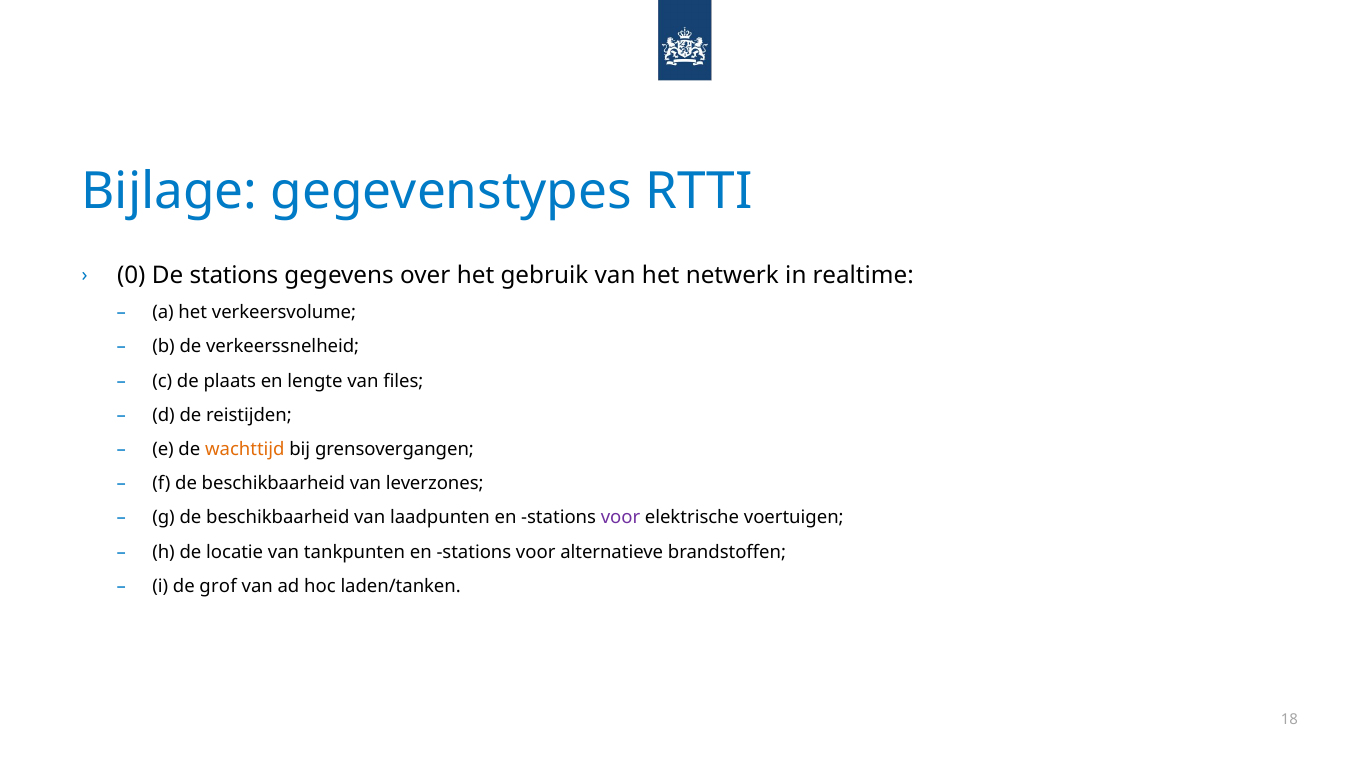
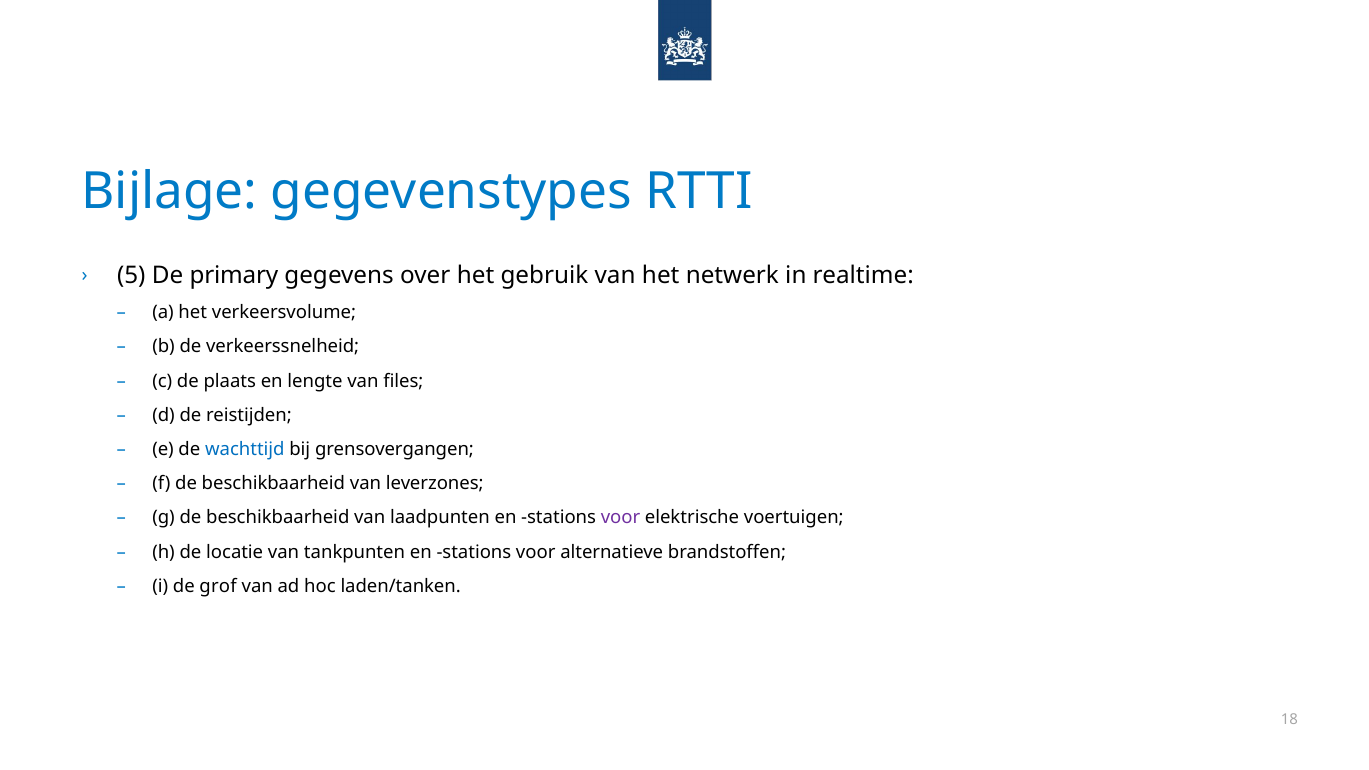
0: 0 -> 5
De stations: stations -> primary
wachttijd colour: orange -> blue
